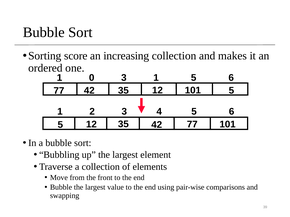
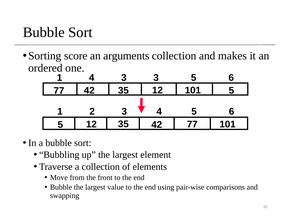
increasing: increasing -> arguments
1 0: 0 -> 4
3 1: 1 -> 3
